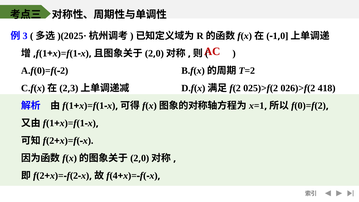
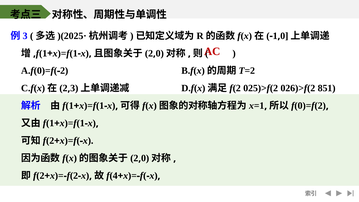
418: 418 -> 851
